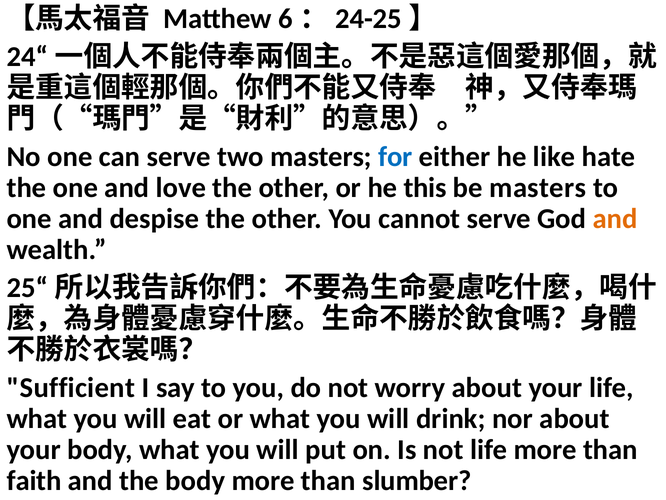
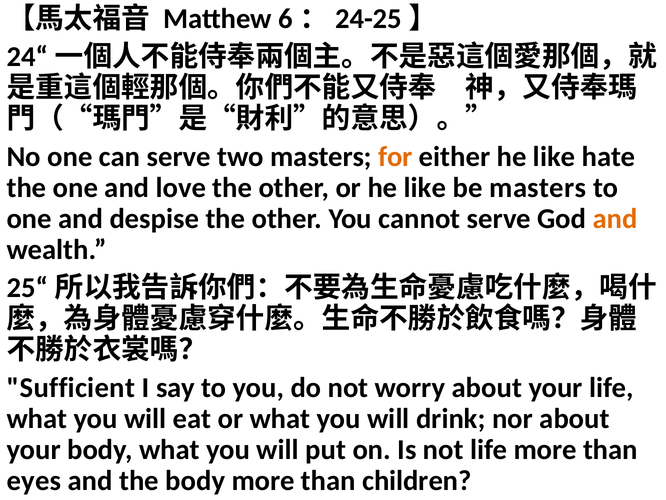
for colour: blue -> orange
or he this: this -> like
faith: faith -> eyes
slumber: slumber -> children
